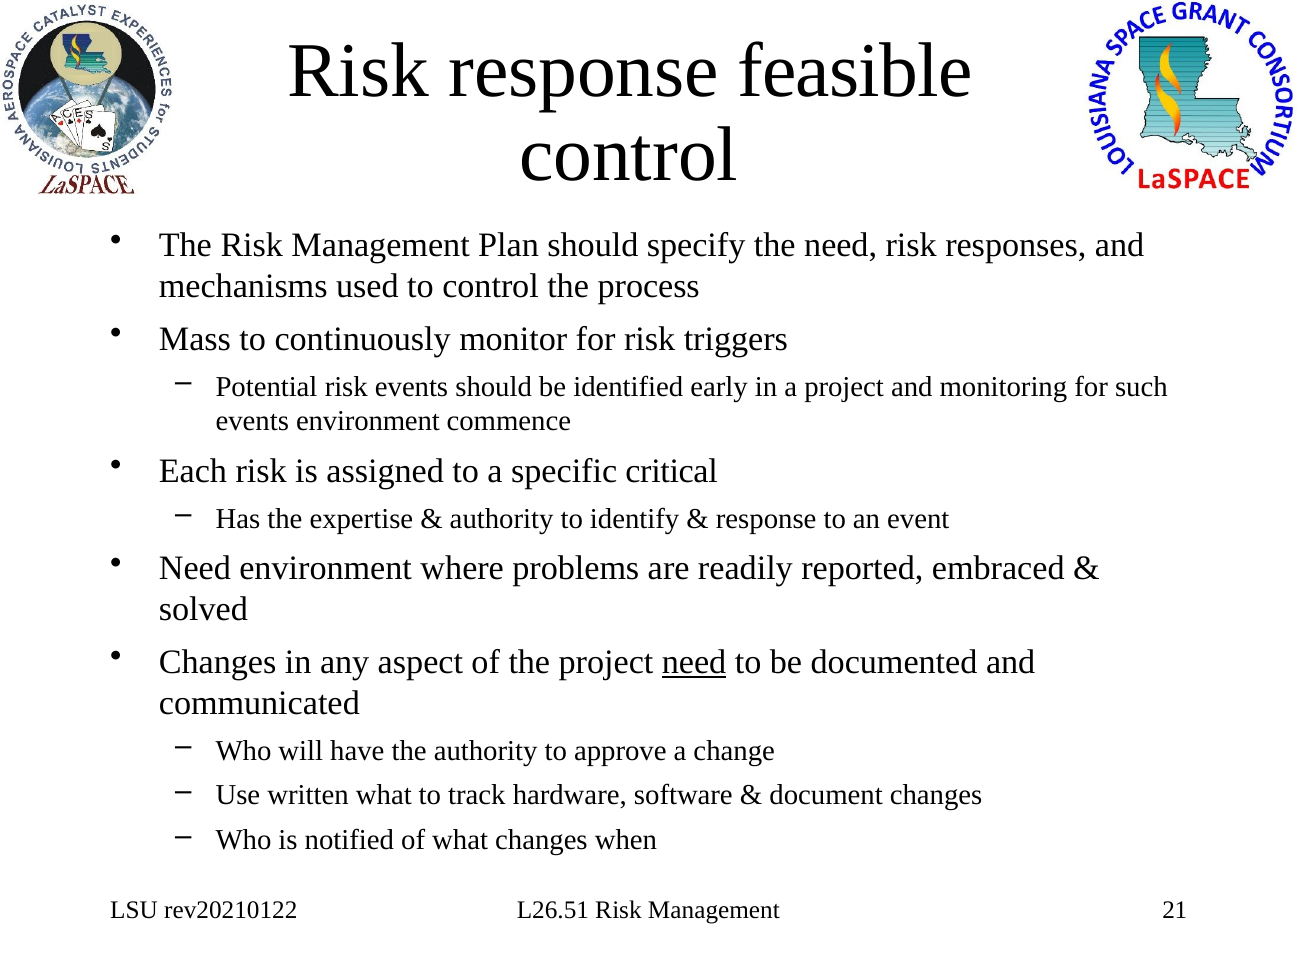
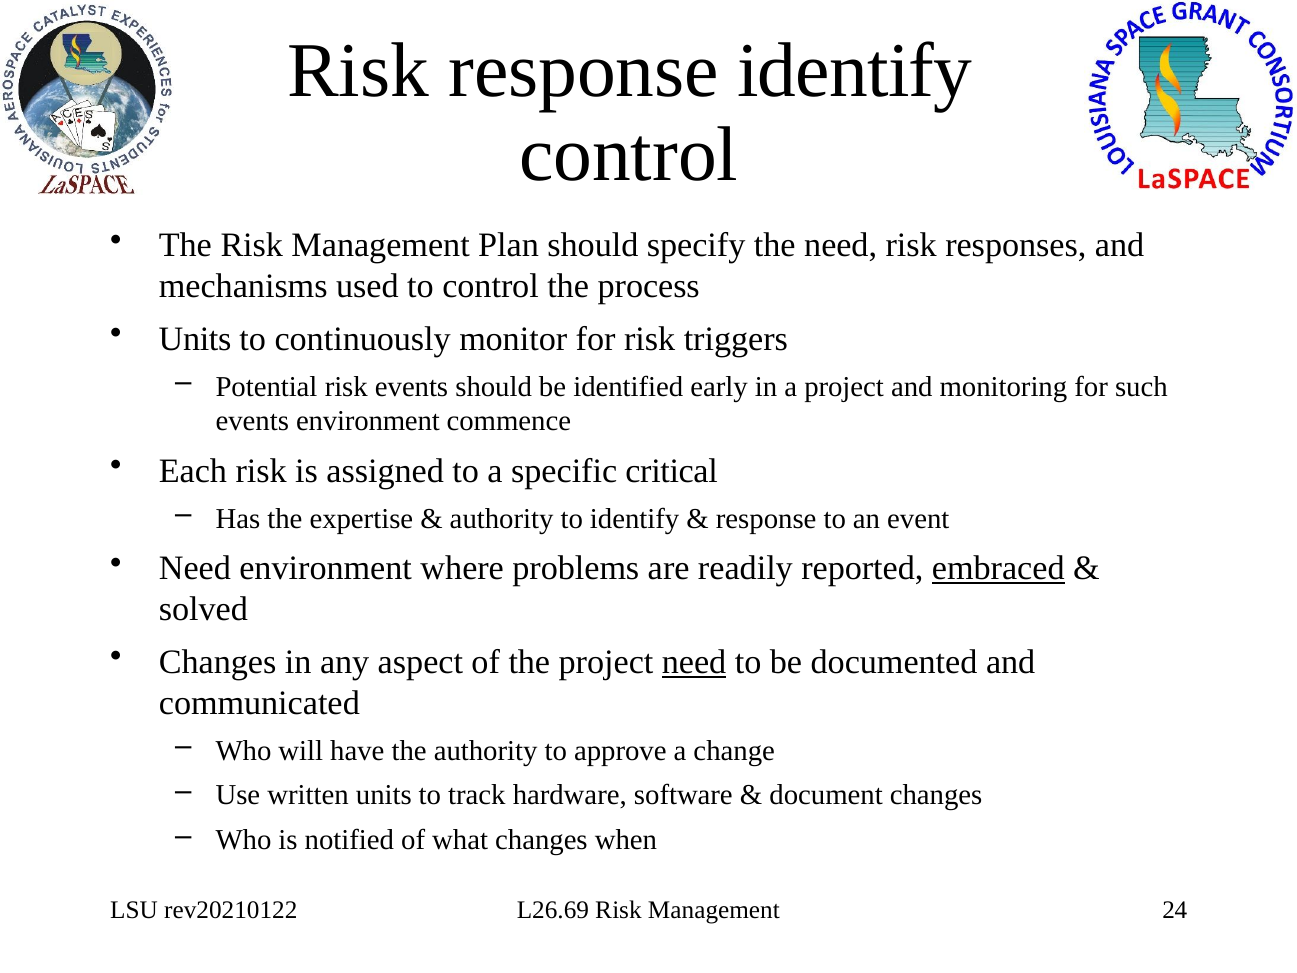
response feasible: feasible -> identify
Mass at (195, 339): Mass -> Units
embraced underline: none -> present
written what: what -> units
L26.51: L26.51 -> L26.69
21: 21 -> 24
